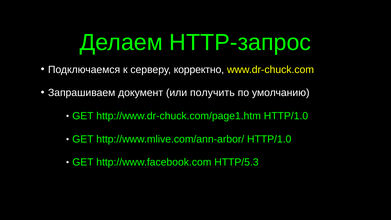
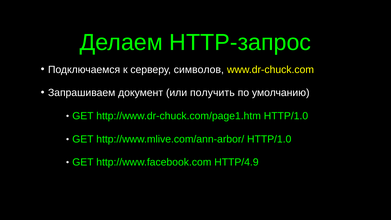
корректно: корректно -> символов
HTTP/5.3: HTTP/5.3 -> HTTP/4.9
